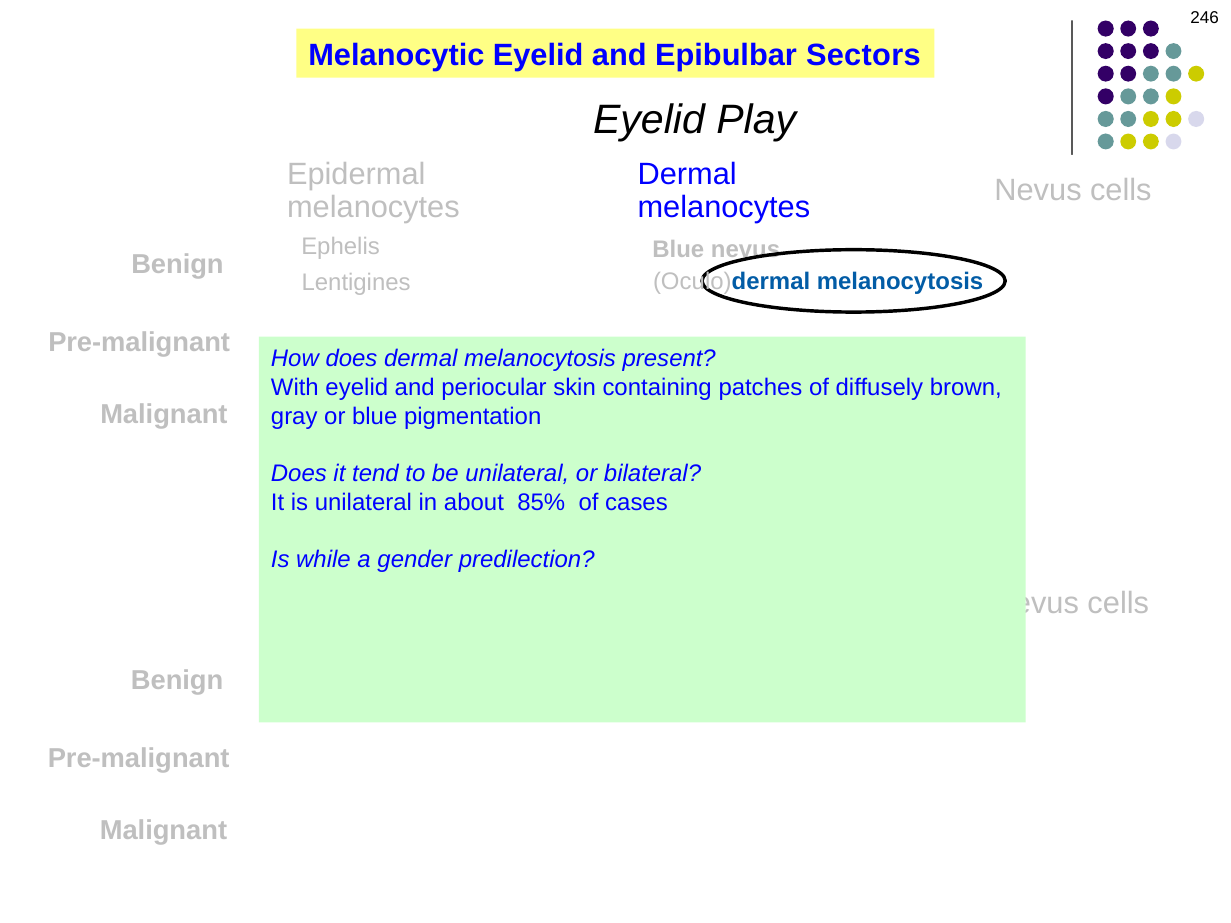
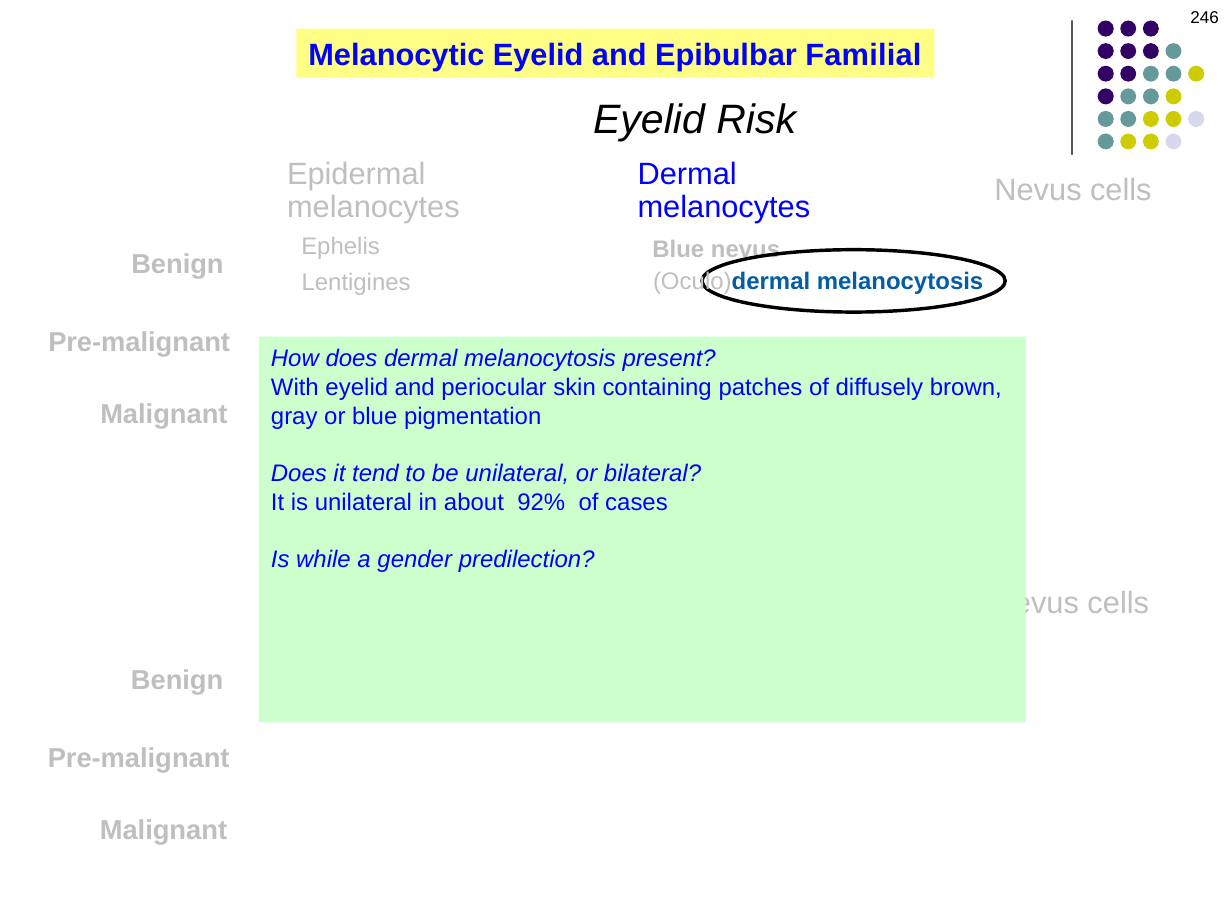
Sectors: Sectors -> Familial
Play: Play -> Risk
85%: 85% -> 92%
